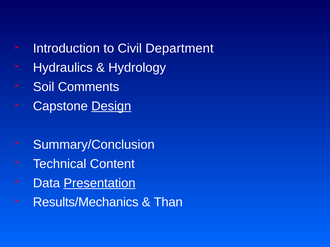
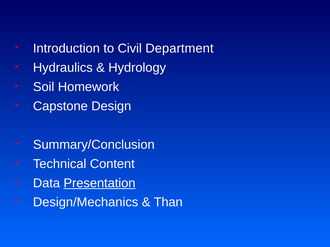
Comments: Comments -> Homework
Design underline: present -> none
Results/Mechanics: Results/Mechanics -> Design/Mechanics
